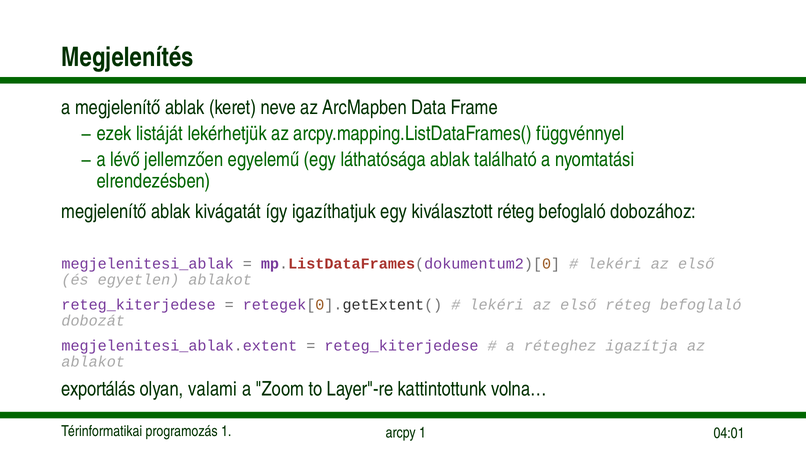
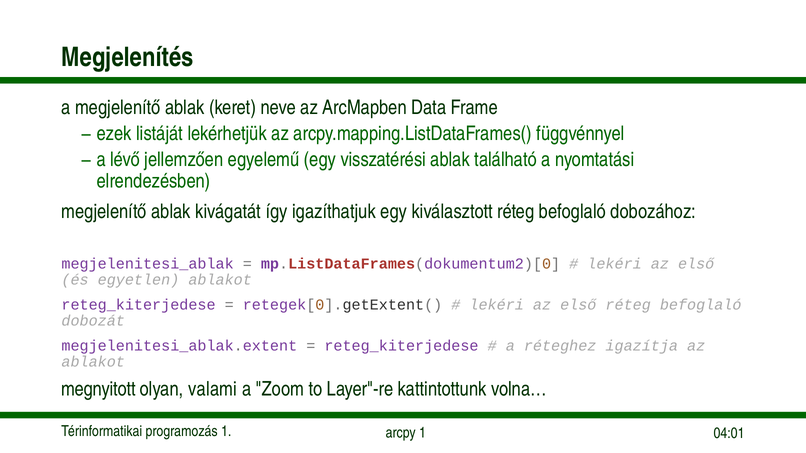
láthatósága: láthatósága -> visszatérési
exportálás: exportálás -> megnyitott
